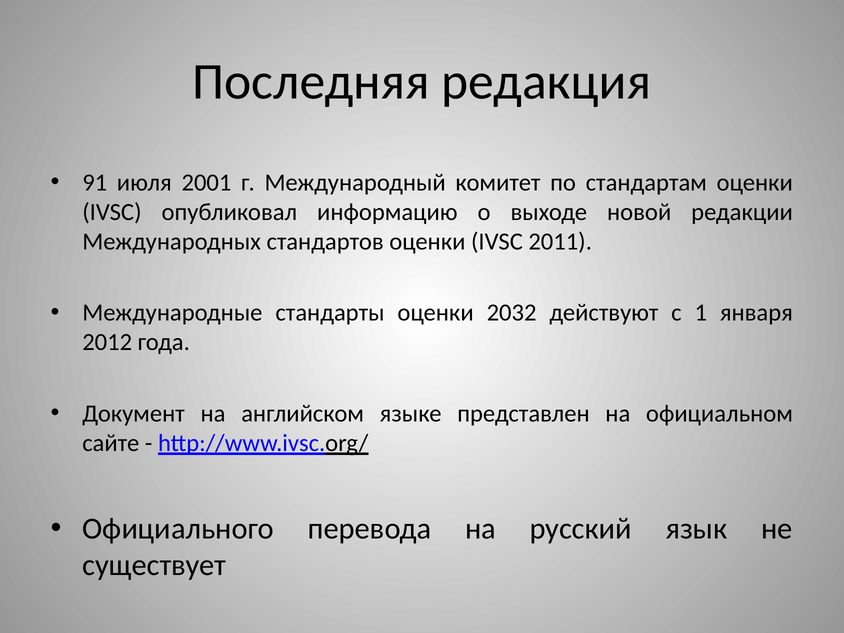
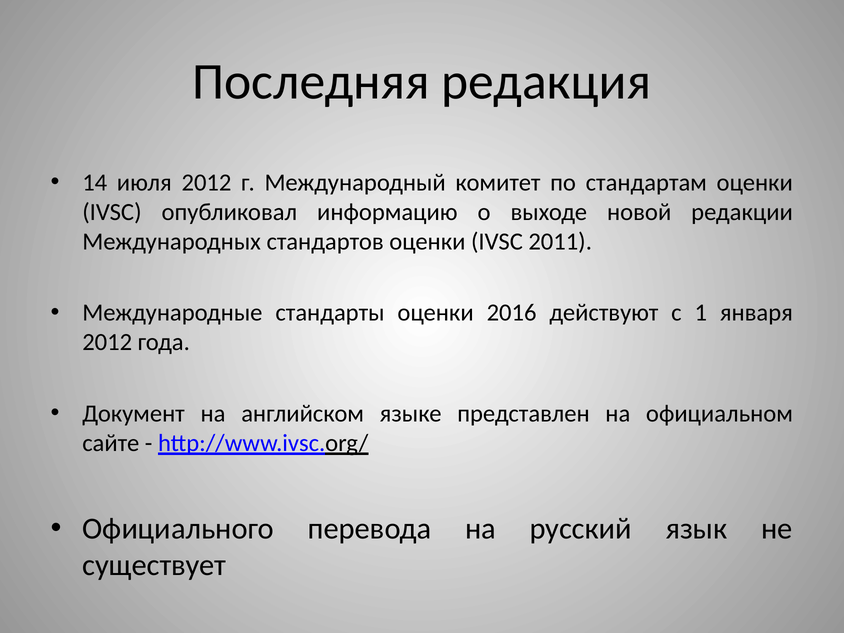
91: 91 -> 14
июля 2001: 2001 -> 2012
2032: 2032 -> 2016
